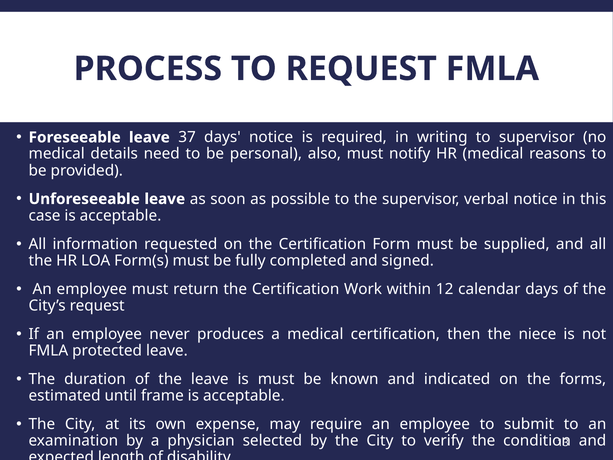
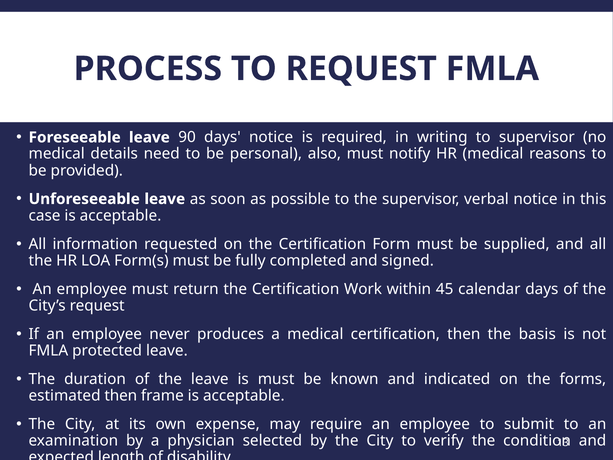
37: 37 -> 90
12: 12 -> 45
niece: niece -> basis
estimated until: until -> then
